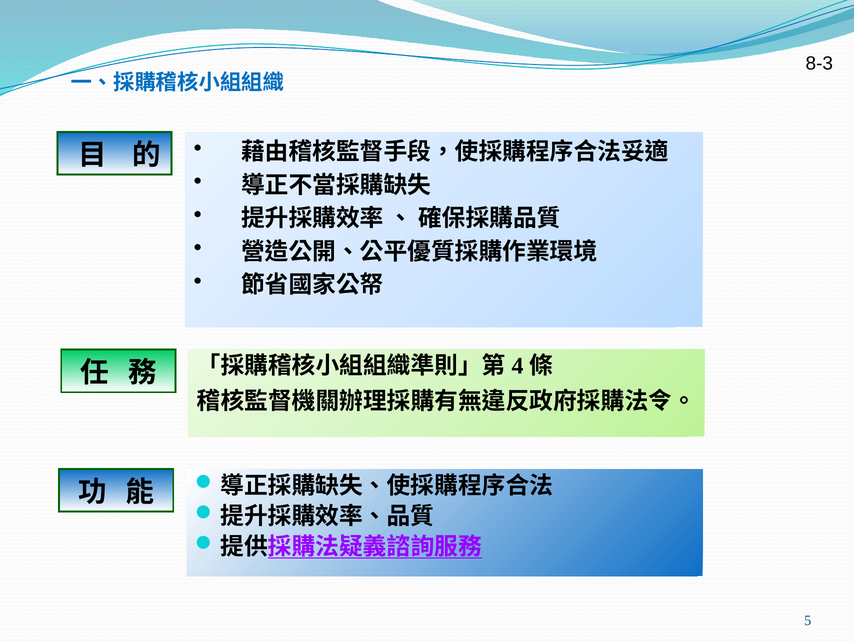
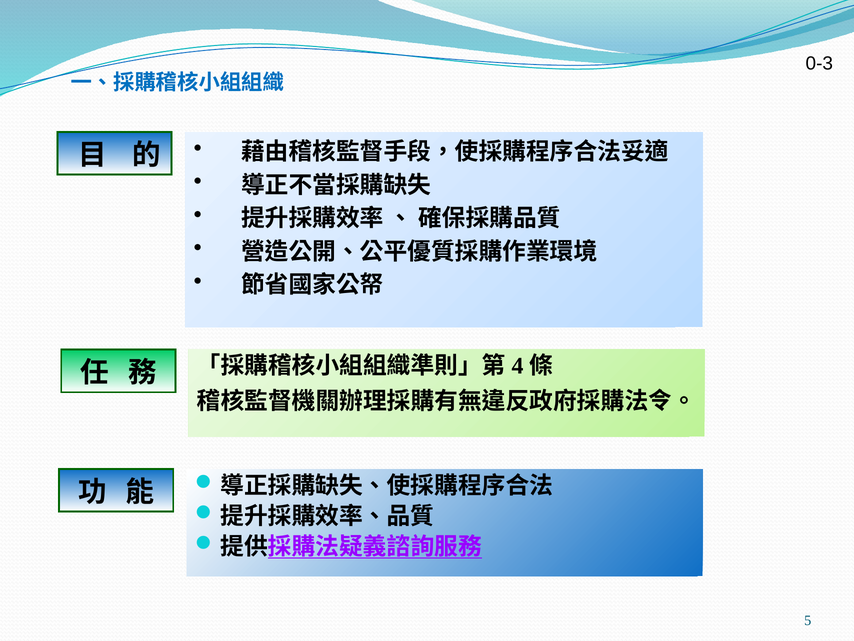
8-3: 8-3 -> 0-3
